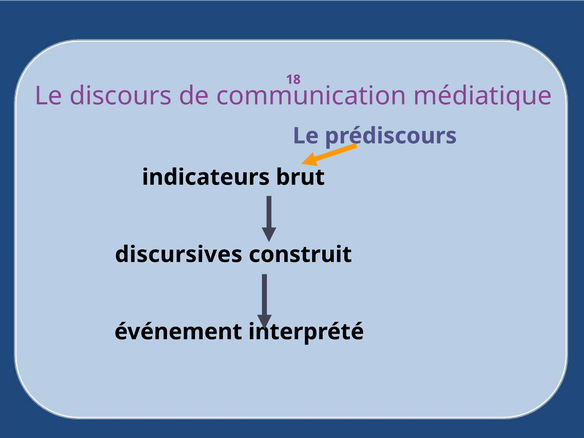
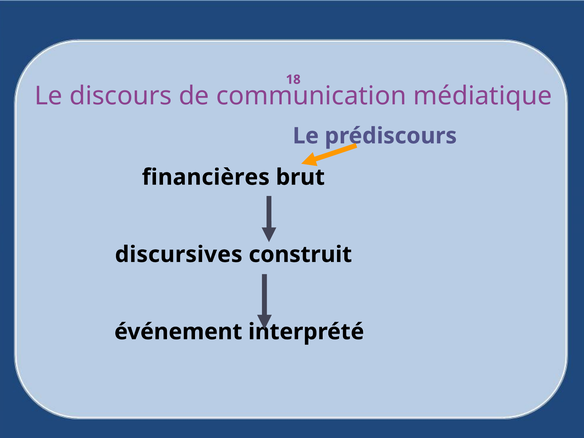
indicateurs: indicateurs -> financières
